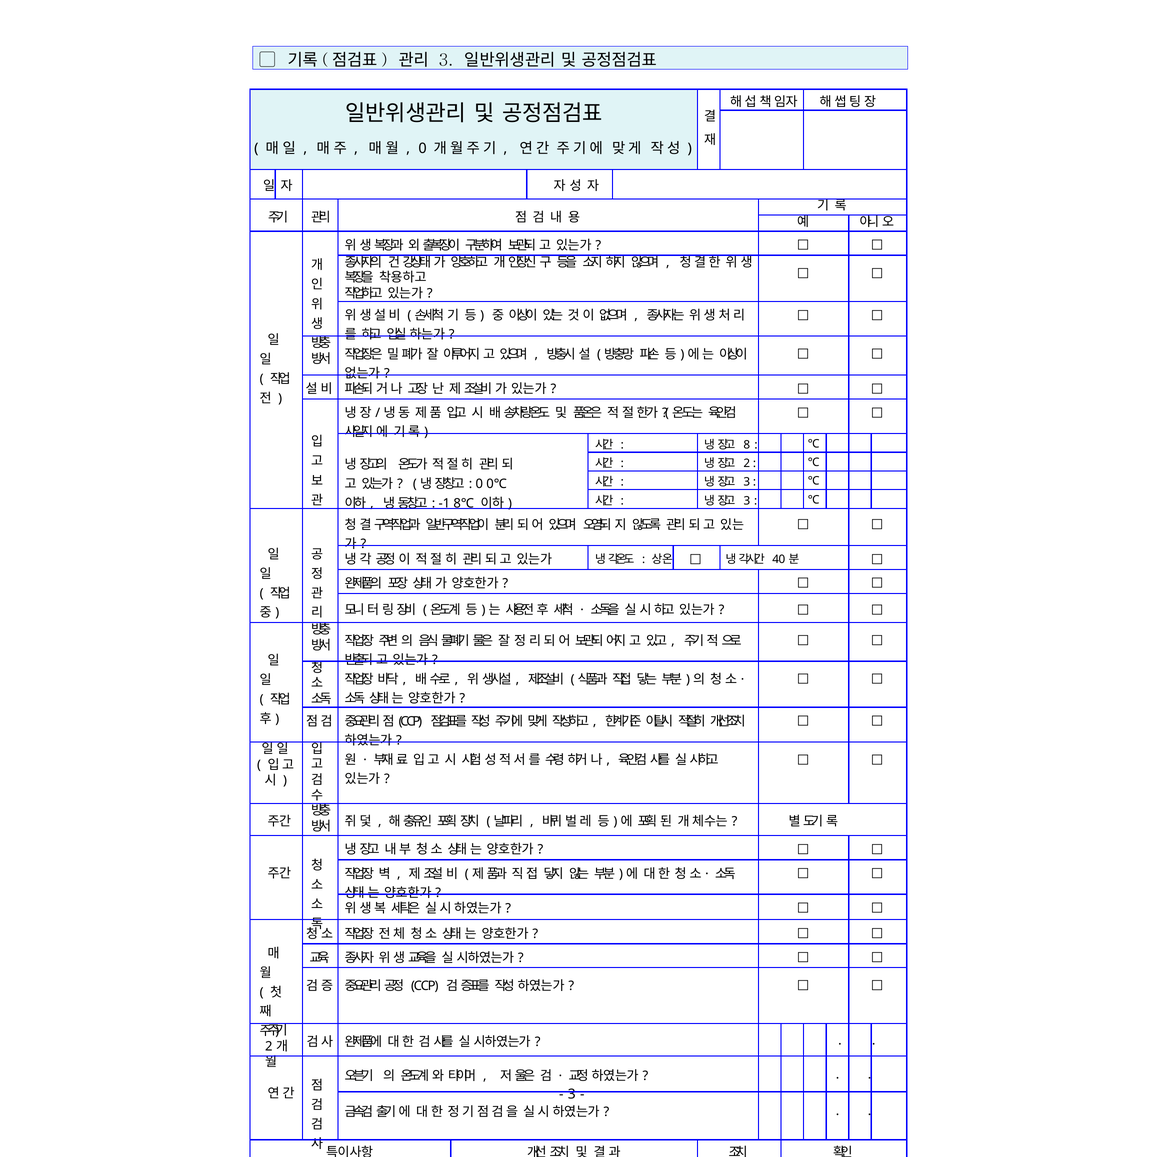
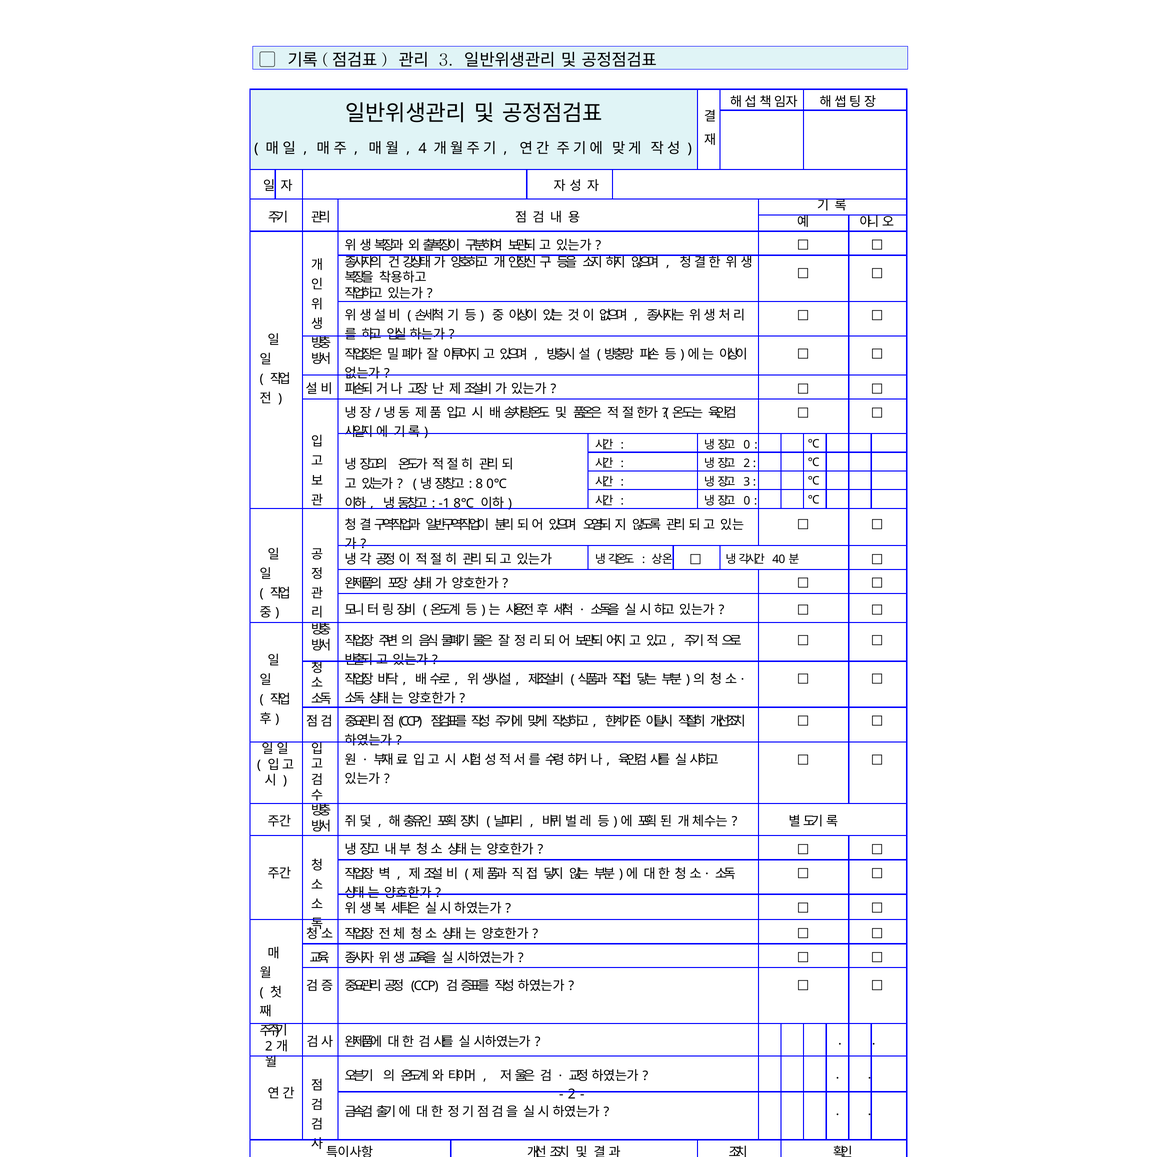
0 at (423, 148): 0 -> 4
8 at (747, 445): 8 -> 0
0 at (479, 484): 0 -> 8
3 at (747, 501): 3 -> 0
3 at (572, 1094): 3 -> 2
